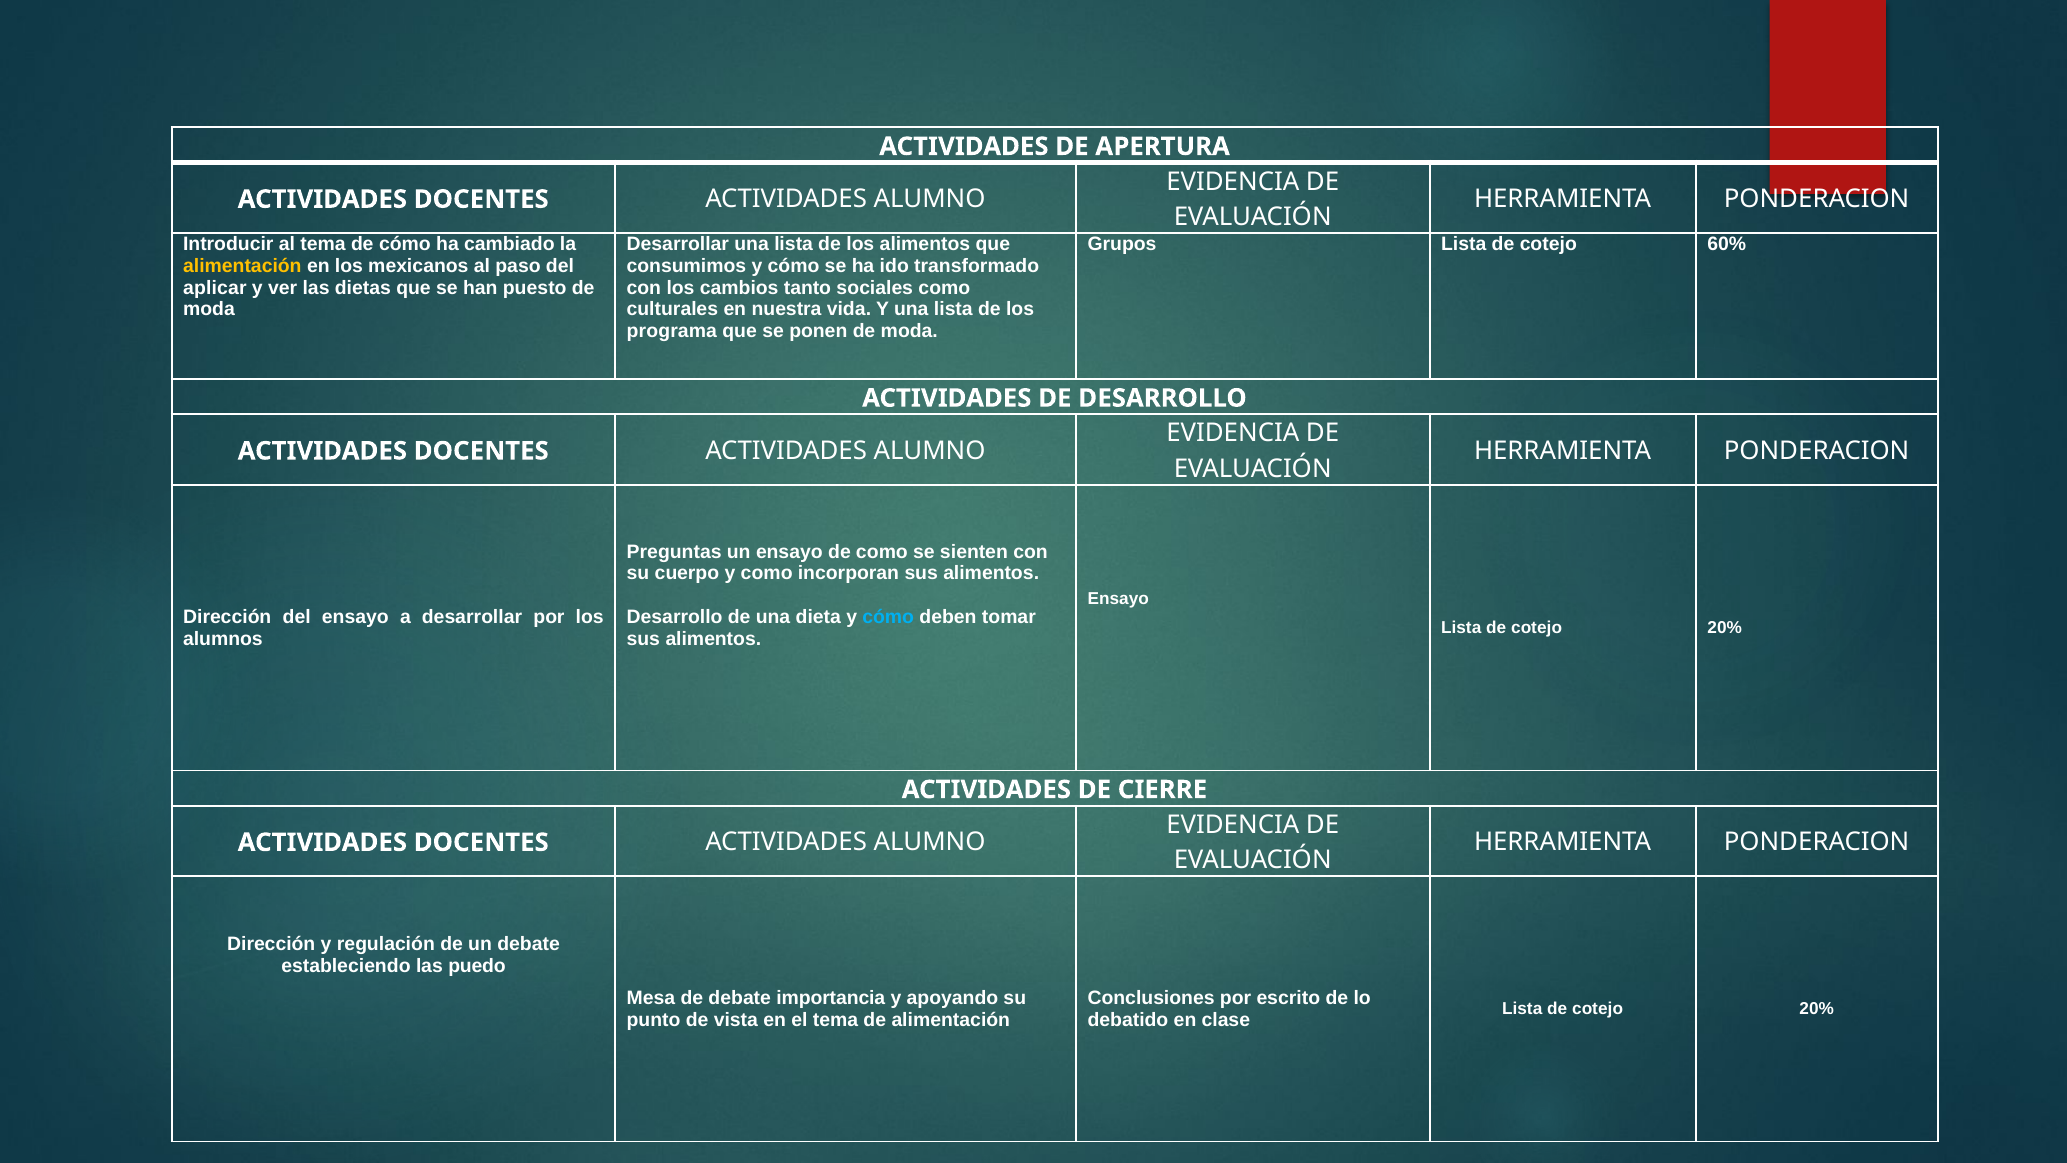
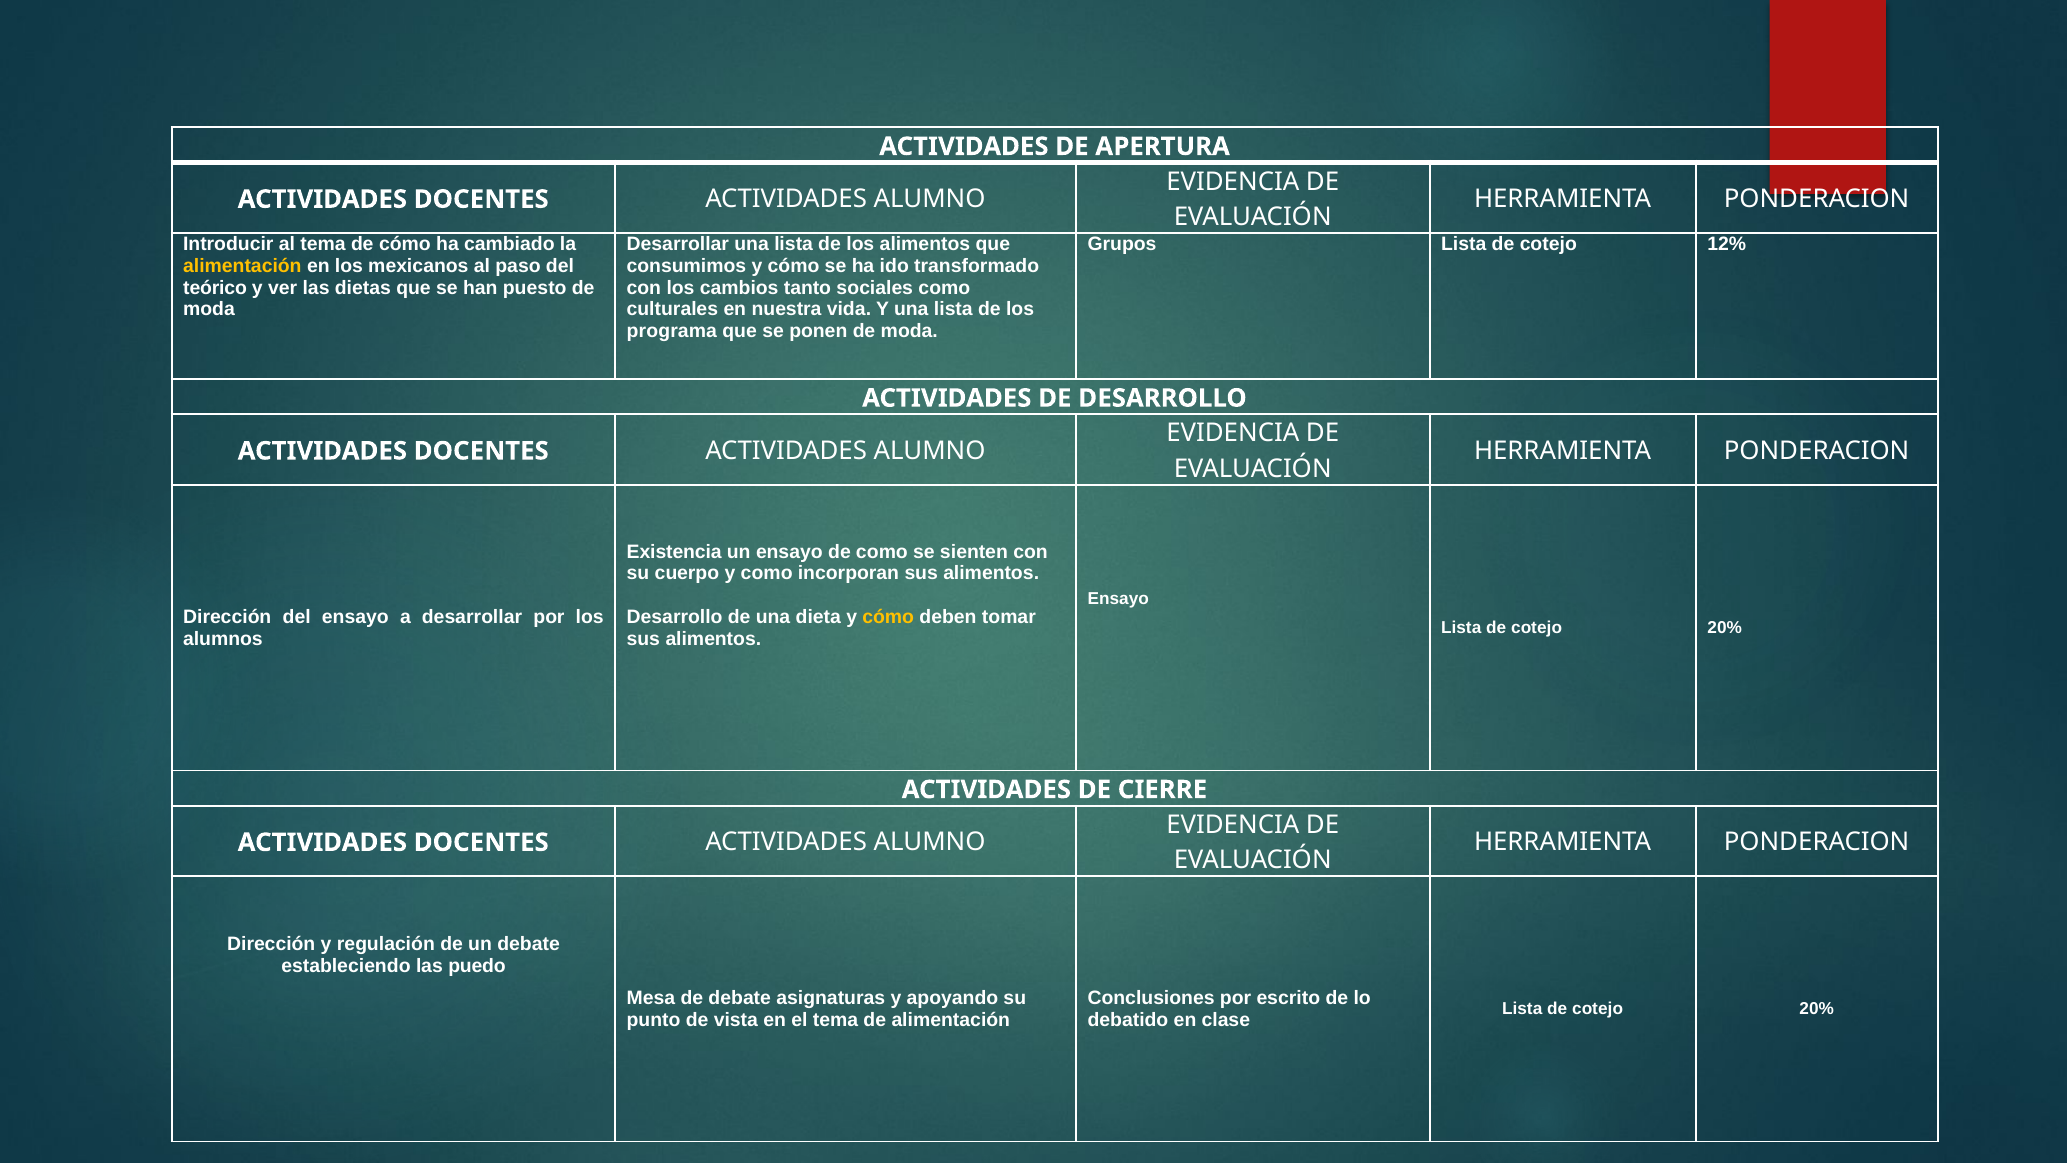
60%: 60% -> 12%
aplicar: aplicar -> teórico
Preguntas: Preguntas -> Existencia
cómo at (888, 617) colour: light blue -> yellow
importancia: importancia -> asignaturas
